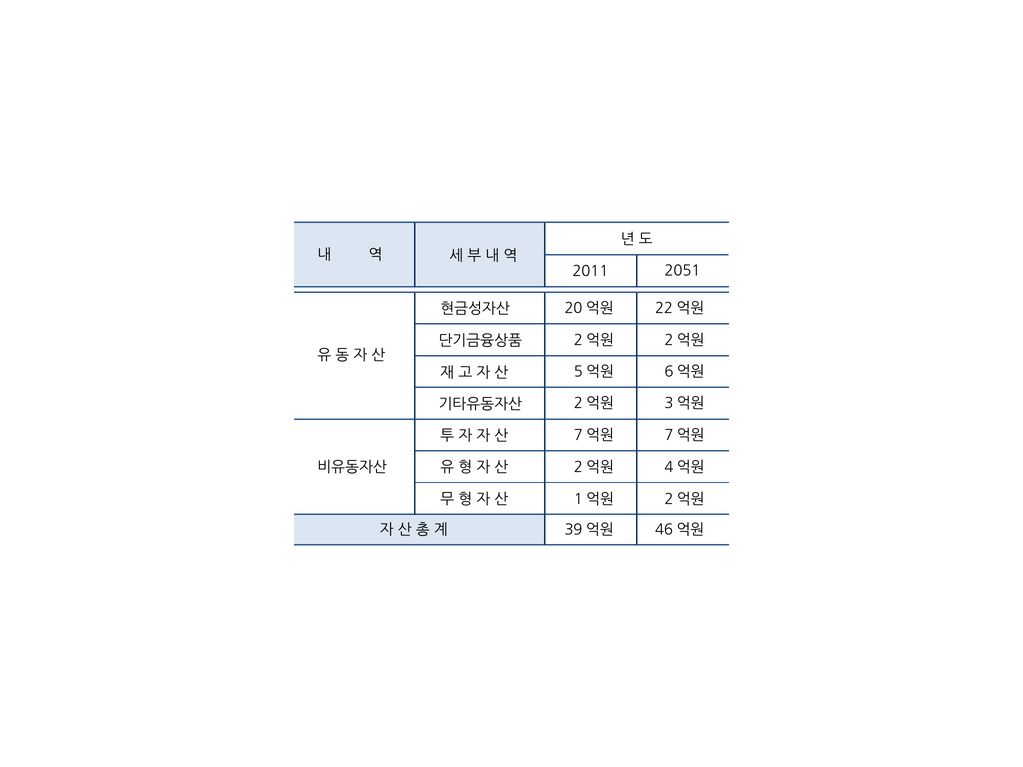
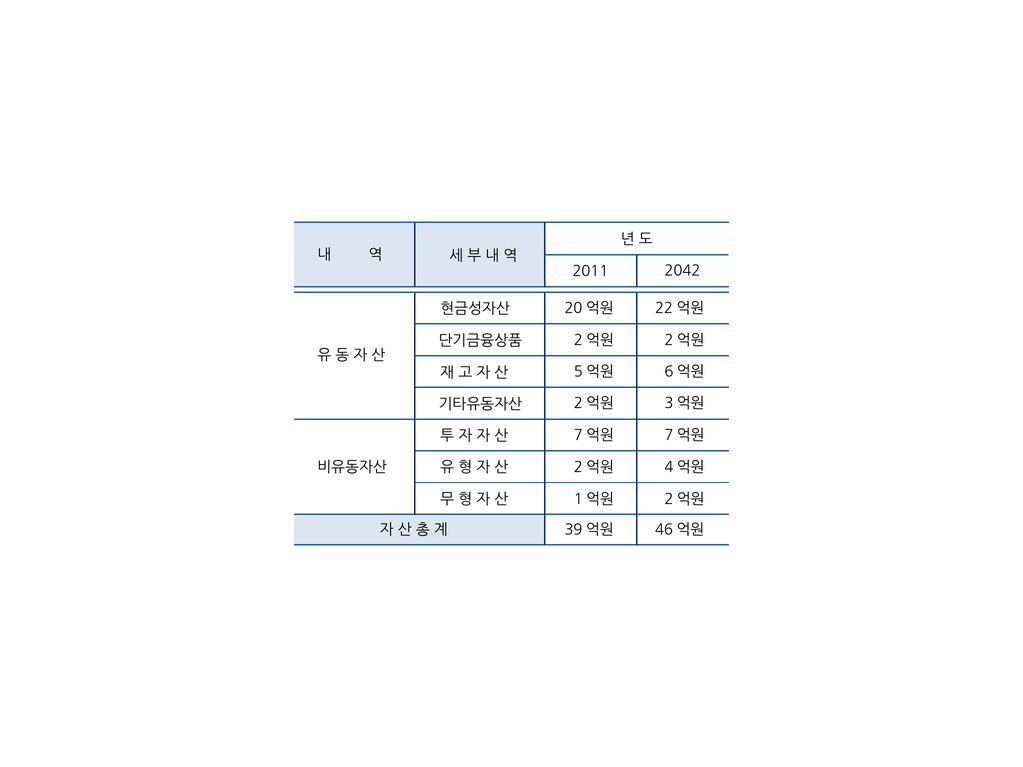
2051: 2051 -> 2042
